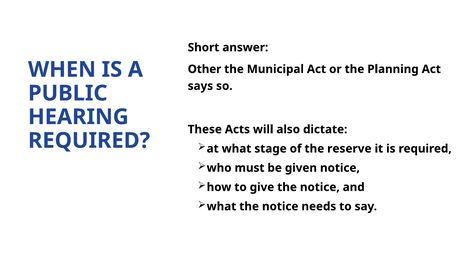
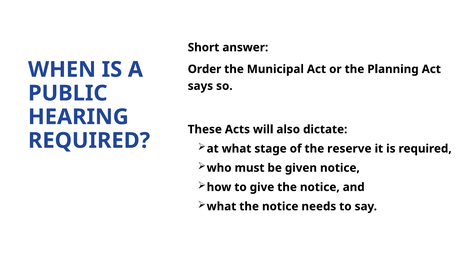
Other: Other -> Order
